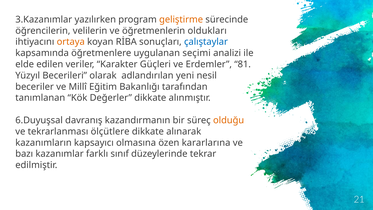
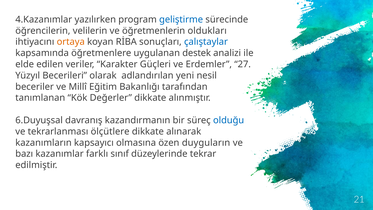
3.Kazanımlar: 3.Kazanımlar -> 4.Kazanımlar
geliştirme colour: orange -> blue
seçimi: seçimi -> destek
81: 81 -> 27
olduğu colour: orange -> blue
kararlarına: kararlarına -> duyguların
